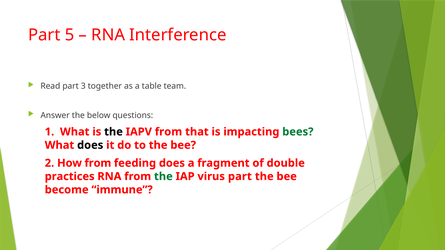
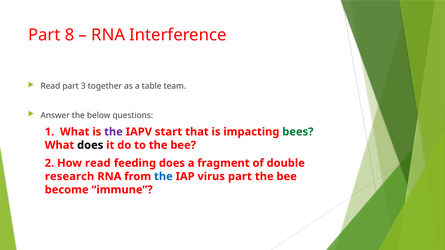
5: 5 -> 8
the at (113, 132) colour: black -> purple
IAPV from: from -> start
How from: from -> read
practices: practices -> research
the at (163, 177) colour: green -> blue
